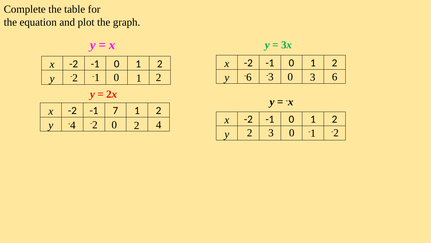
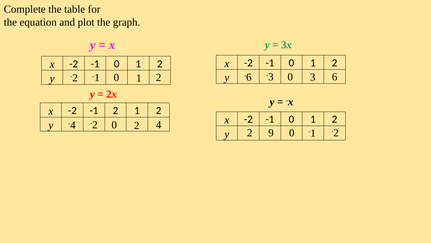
-1 7: 7 -> 2
2 3: 3 -> 9
